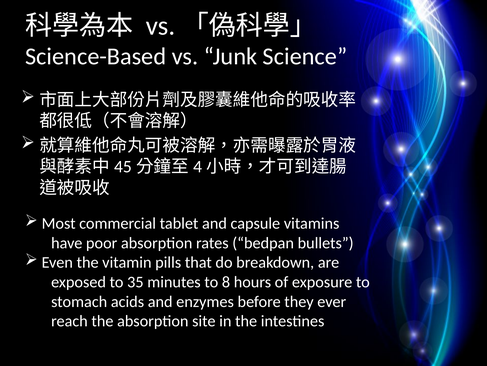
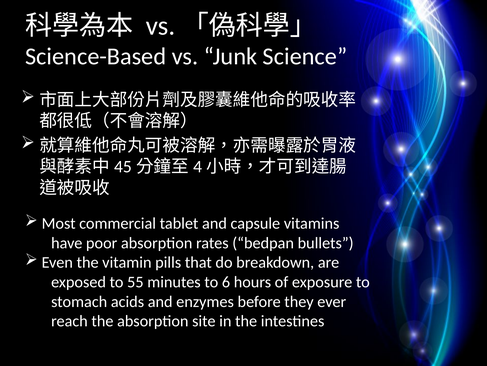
35: 35 -> 55
8: 8 -> 6
